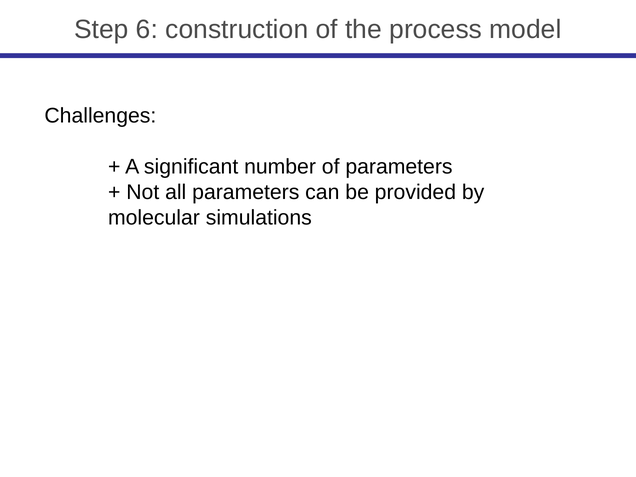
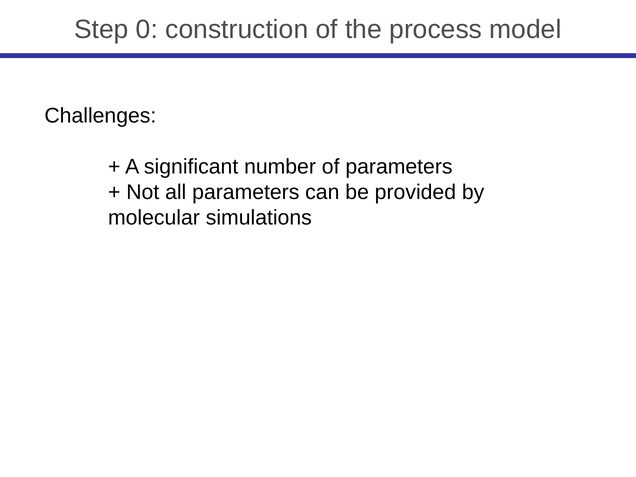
6: 6 -> 0
